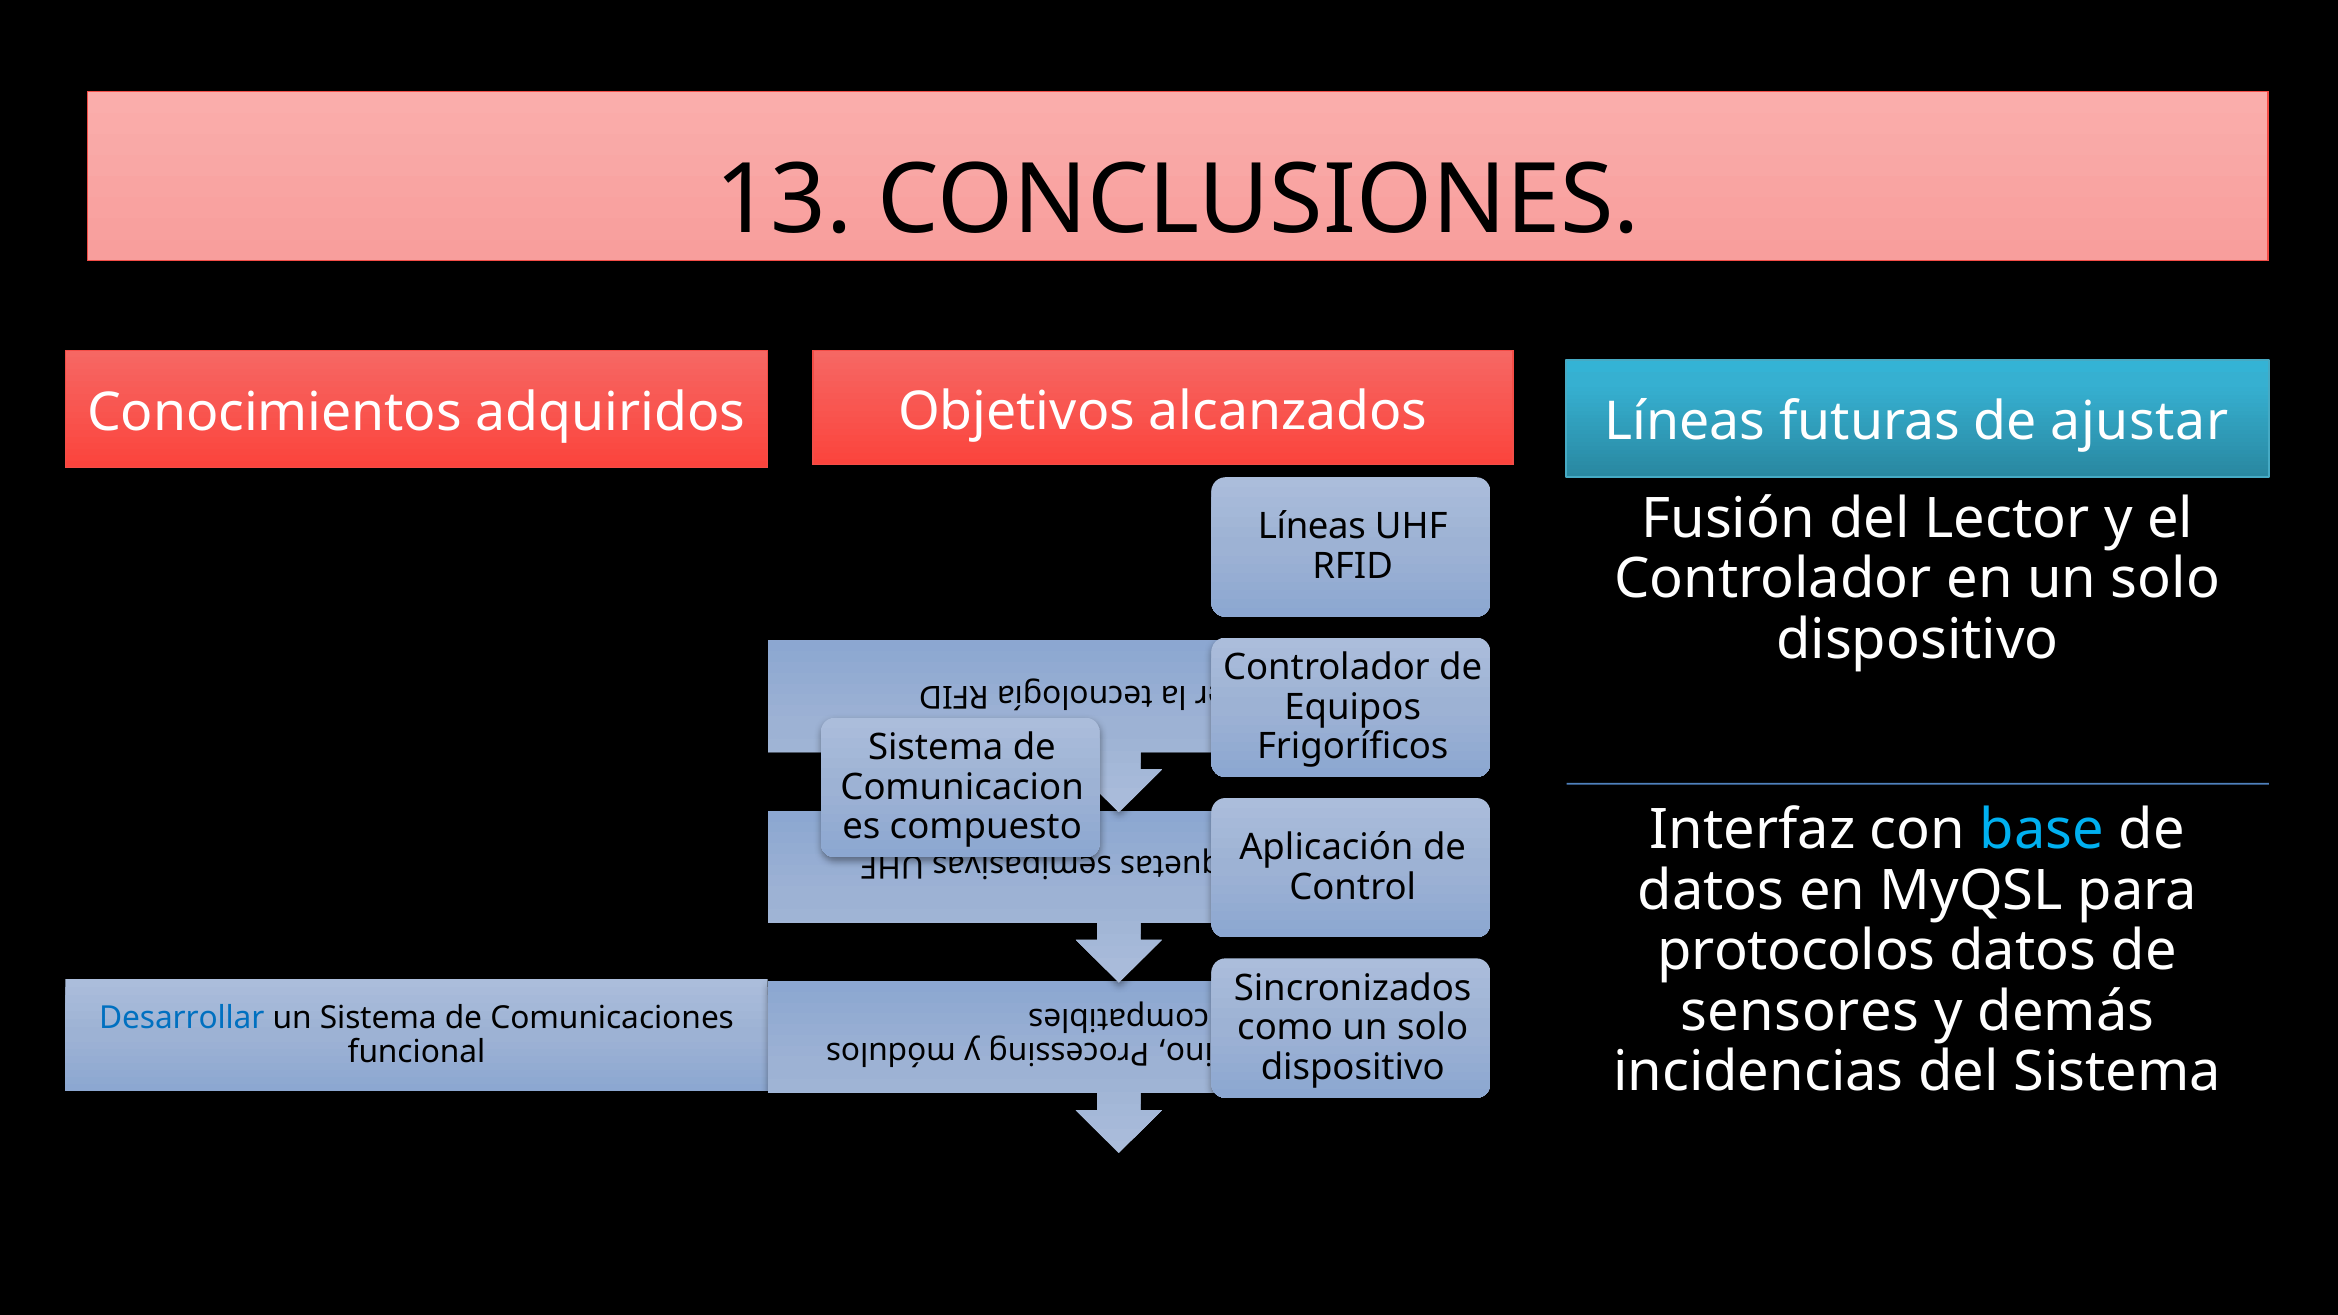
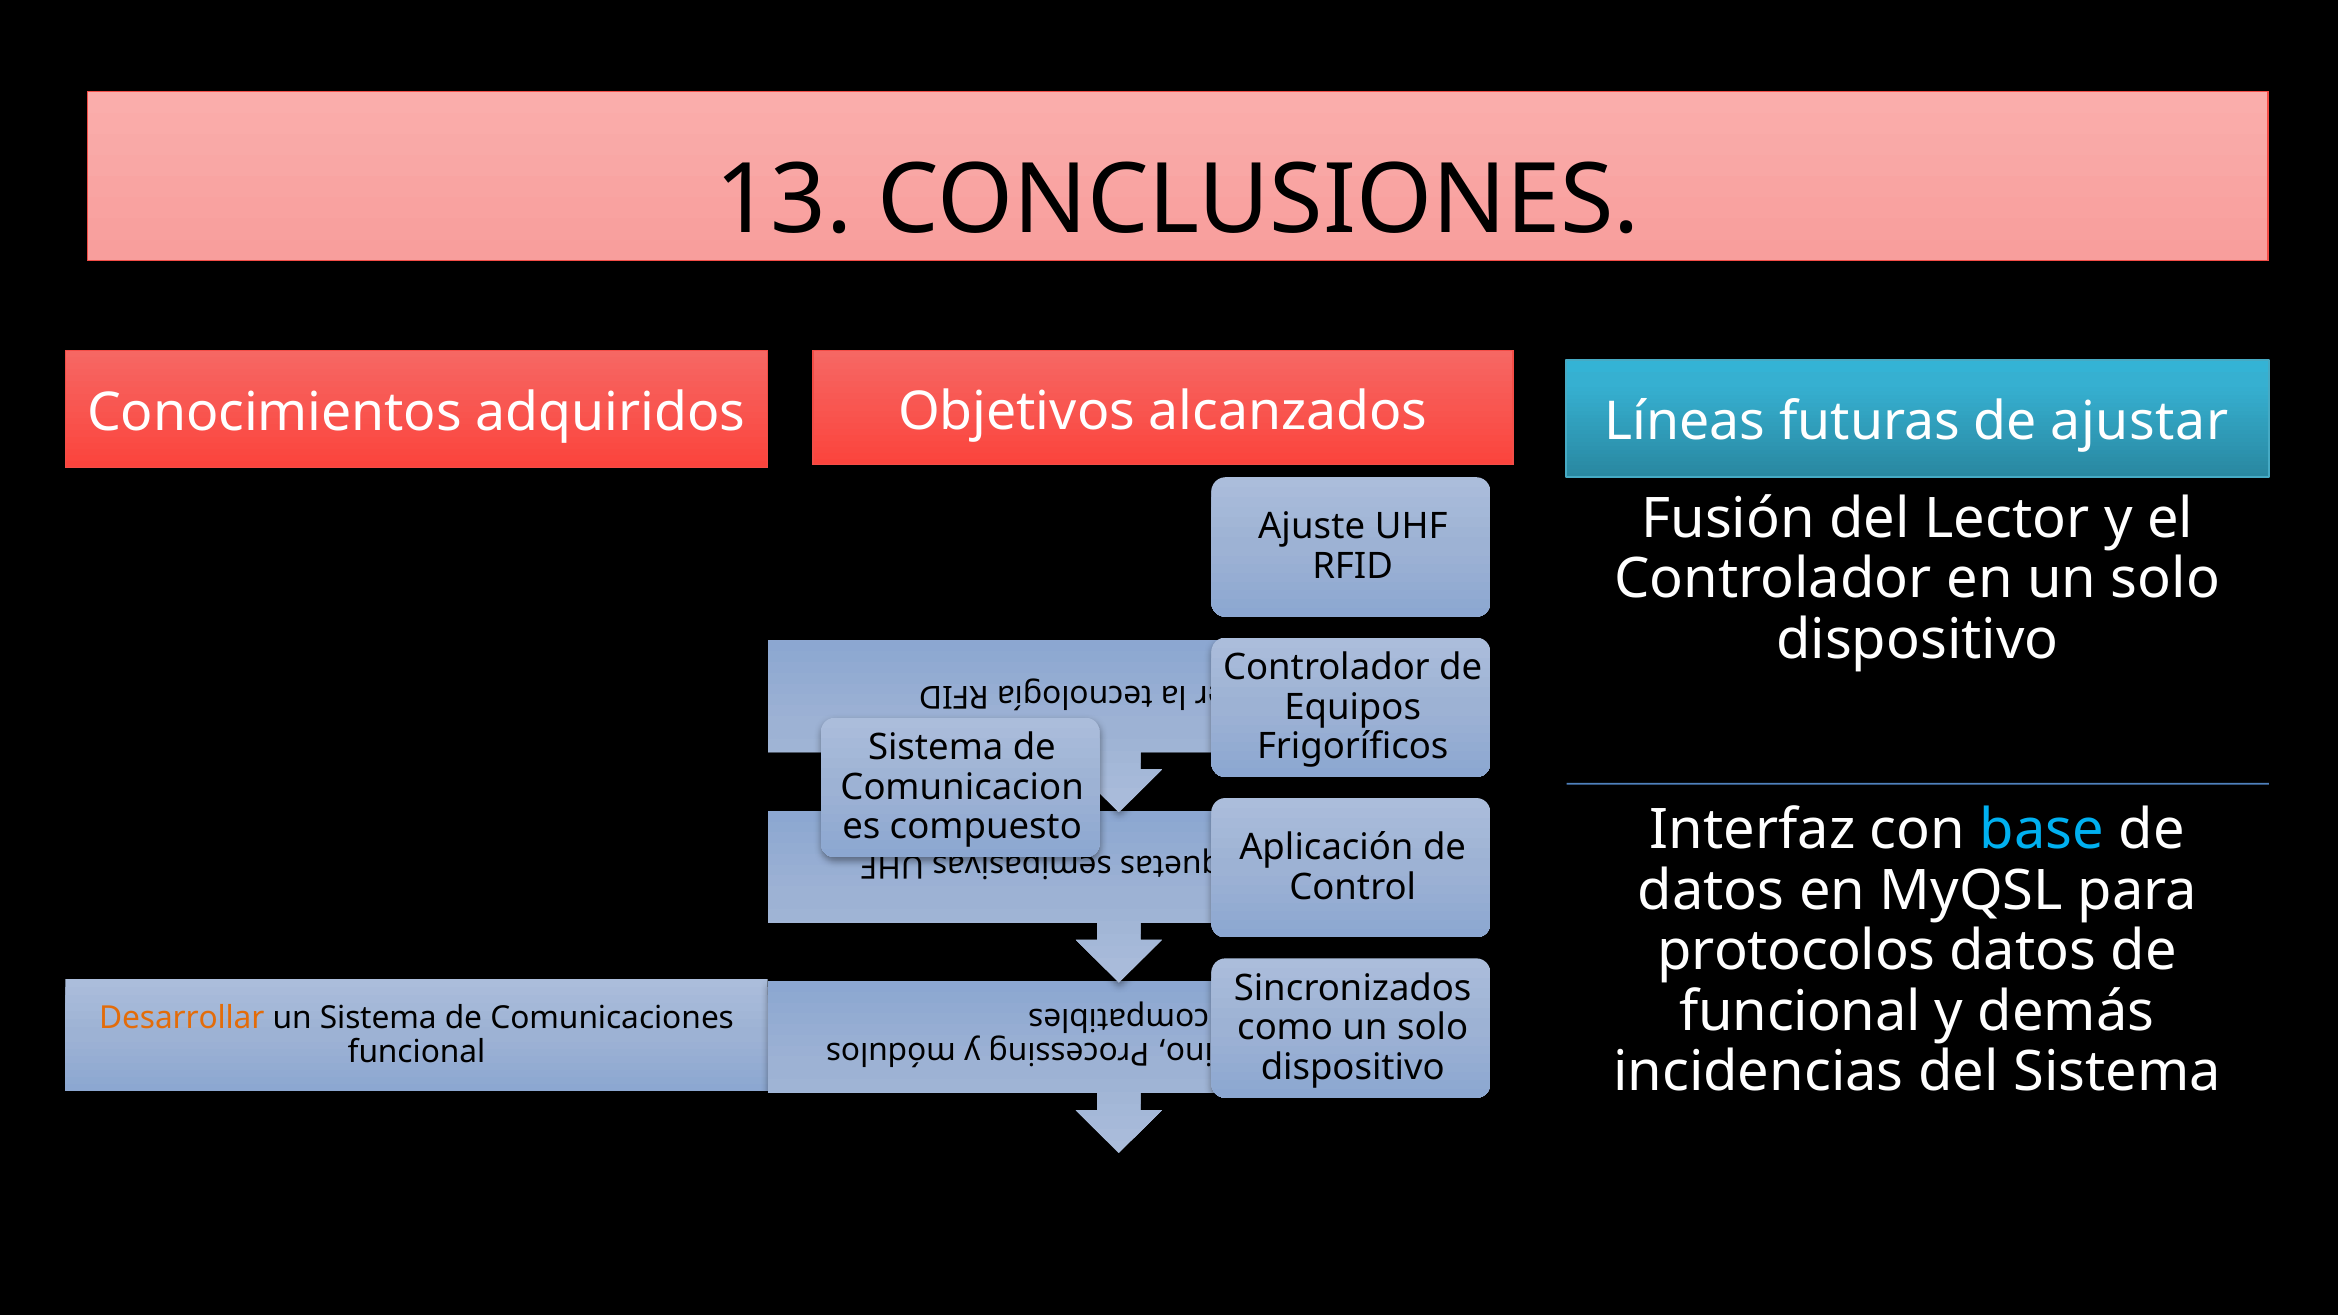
Líneas at (1312, 527): Líneas -> Ajuste
sensores at (1800, 1012): sensores -> funcional
Desarrollar colour: blue -> orange
